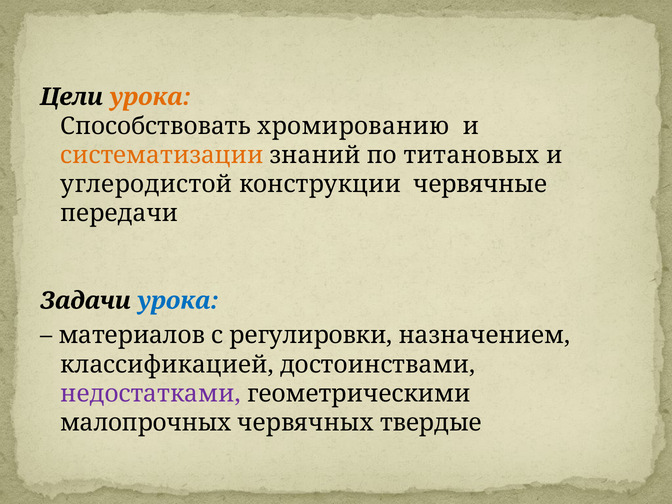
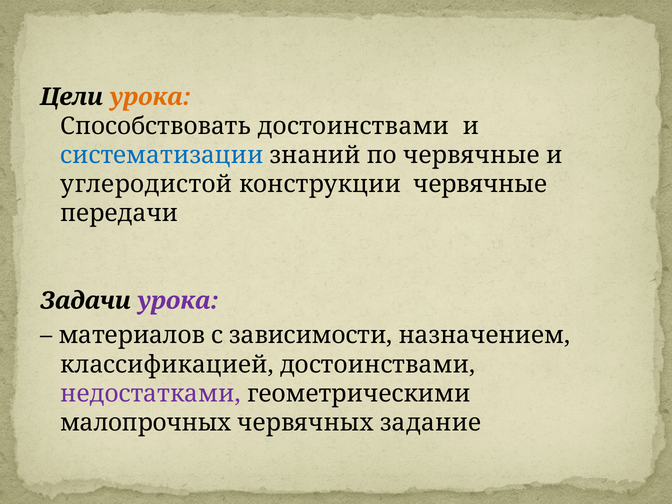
Способствовать хромированию: хромированию -> достоинствами
систематизации colour: orange -> blue
по титановых: титановых -> червячные
урока at (178, 301) colour: blue -> purple
регулировки: регулировки -> зависимости
твердые: твердые -> задание
